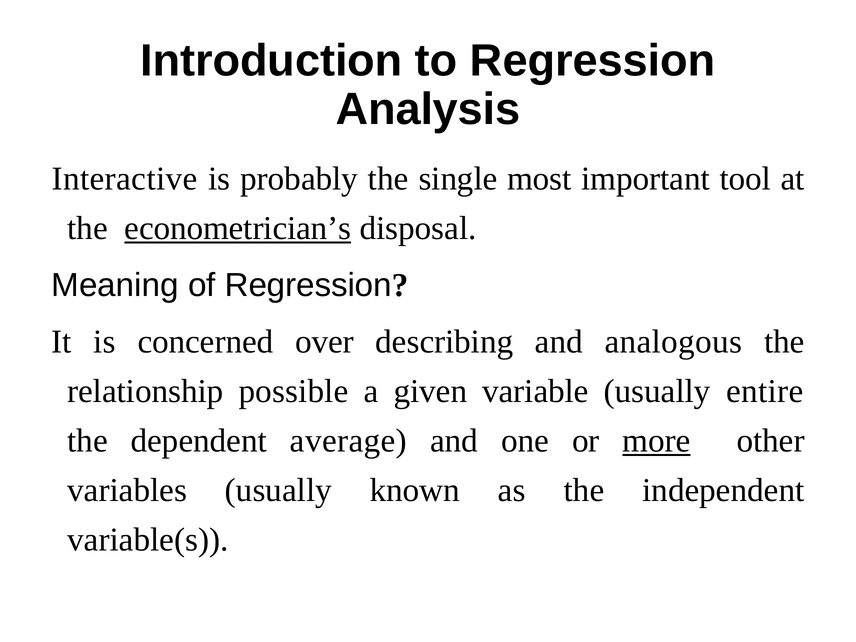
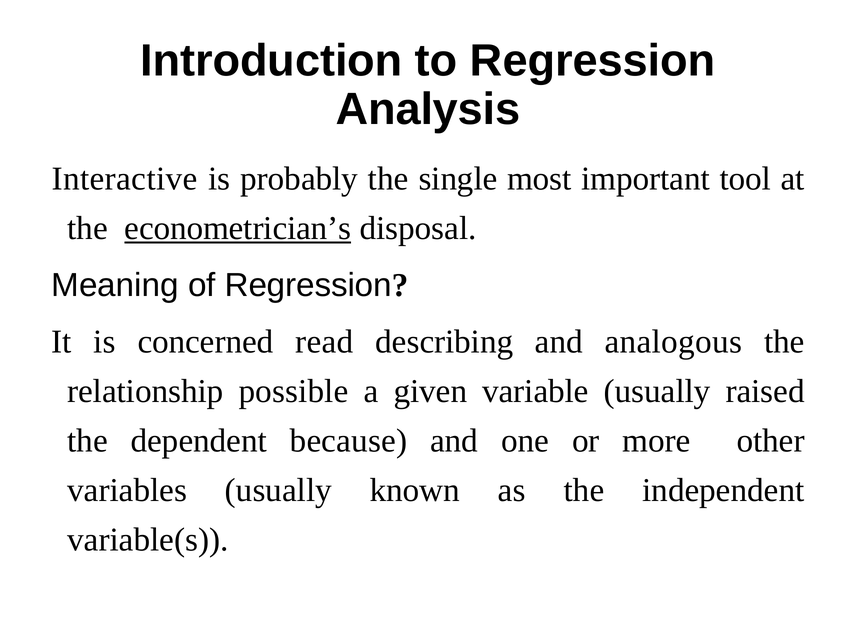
over: over -> read
entire: entire -> raised
average: average -> because
more underline: present -> none
